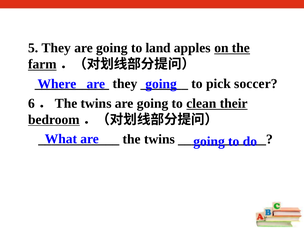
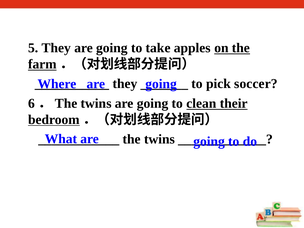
land: land -> take
